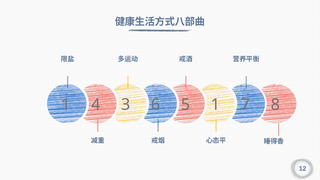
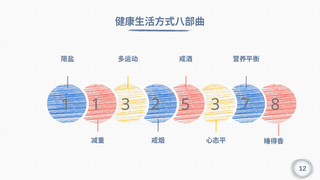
1 4: 4 -> 1
6: 6 -> 2
5 1: 1 -> 3
